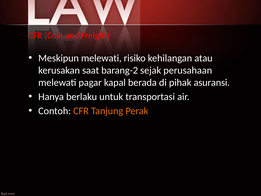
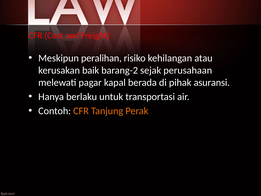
Meskipun melewati: melewati -> peralihan
saat: saat -> baik
